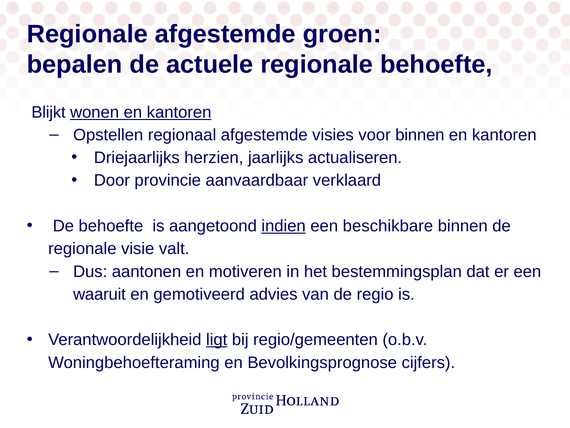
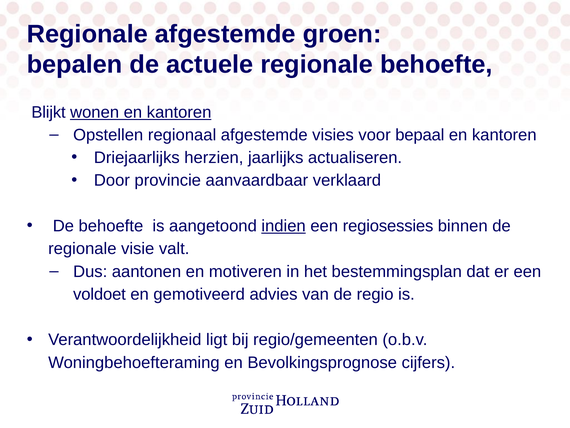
voor binnen: binnen -> bepaal
beschikbare: beschikbare -> regiosessies
waaruit: waaruit -> voldoet
ligt underline: present -> none
